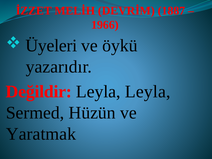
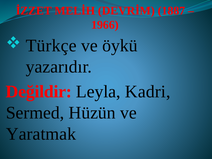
Üyeleri: Üyeleri -> Türkçe
Leyla Leyla: Leyla -> Kadri
